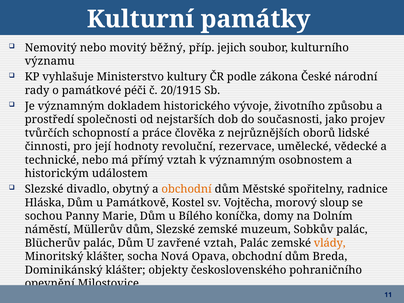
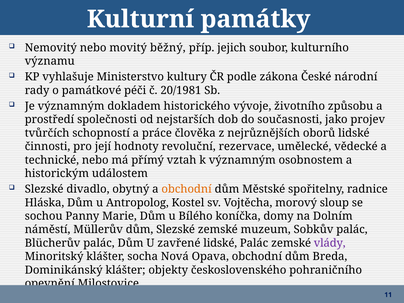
20/1915: 20/1915 -> 20/1981
Památkově: Památkově -> Antropolog
zavřené vztah: vztah -> lidské
vlády colour: orange -> purple
